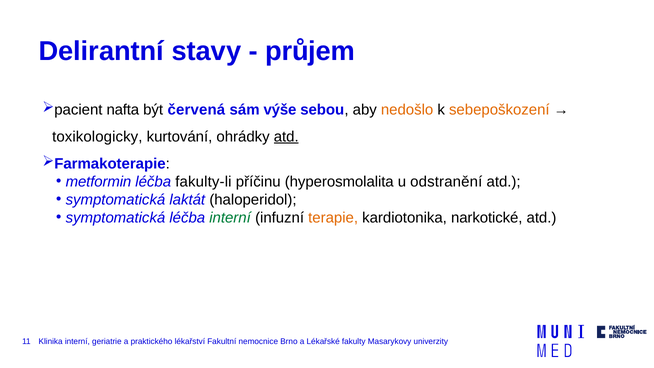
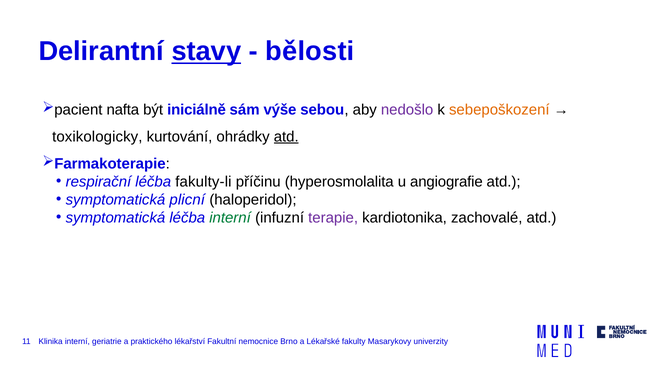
stavy underline: none -> present
průjem: průjem -> bělosti
červená: červená -> iniciálně
nedošlo colour: orange -> purple
metformin: metformin -> respirační
odstranění: odstranění -> angiografie
laktát: laktát -> plicní
terapie colour: orange -> purple
narkotické: narkotické -> zachovalé
